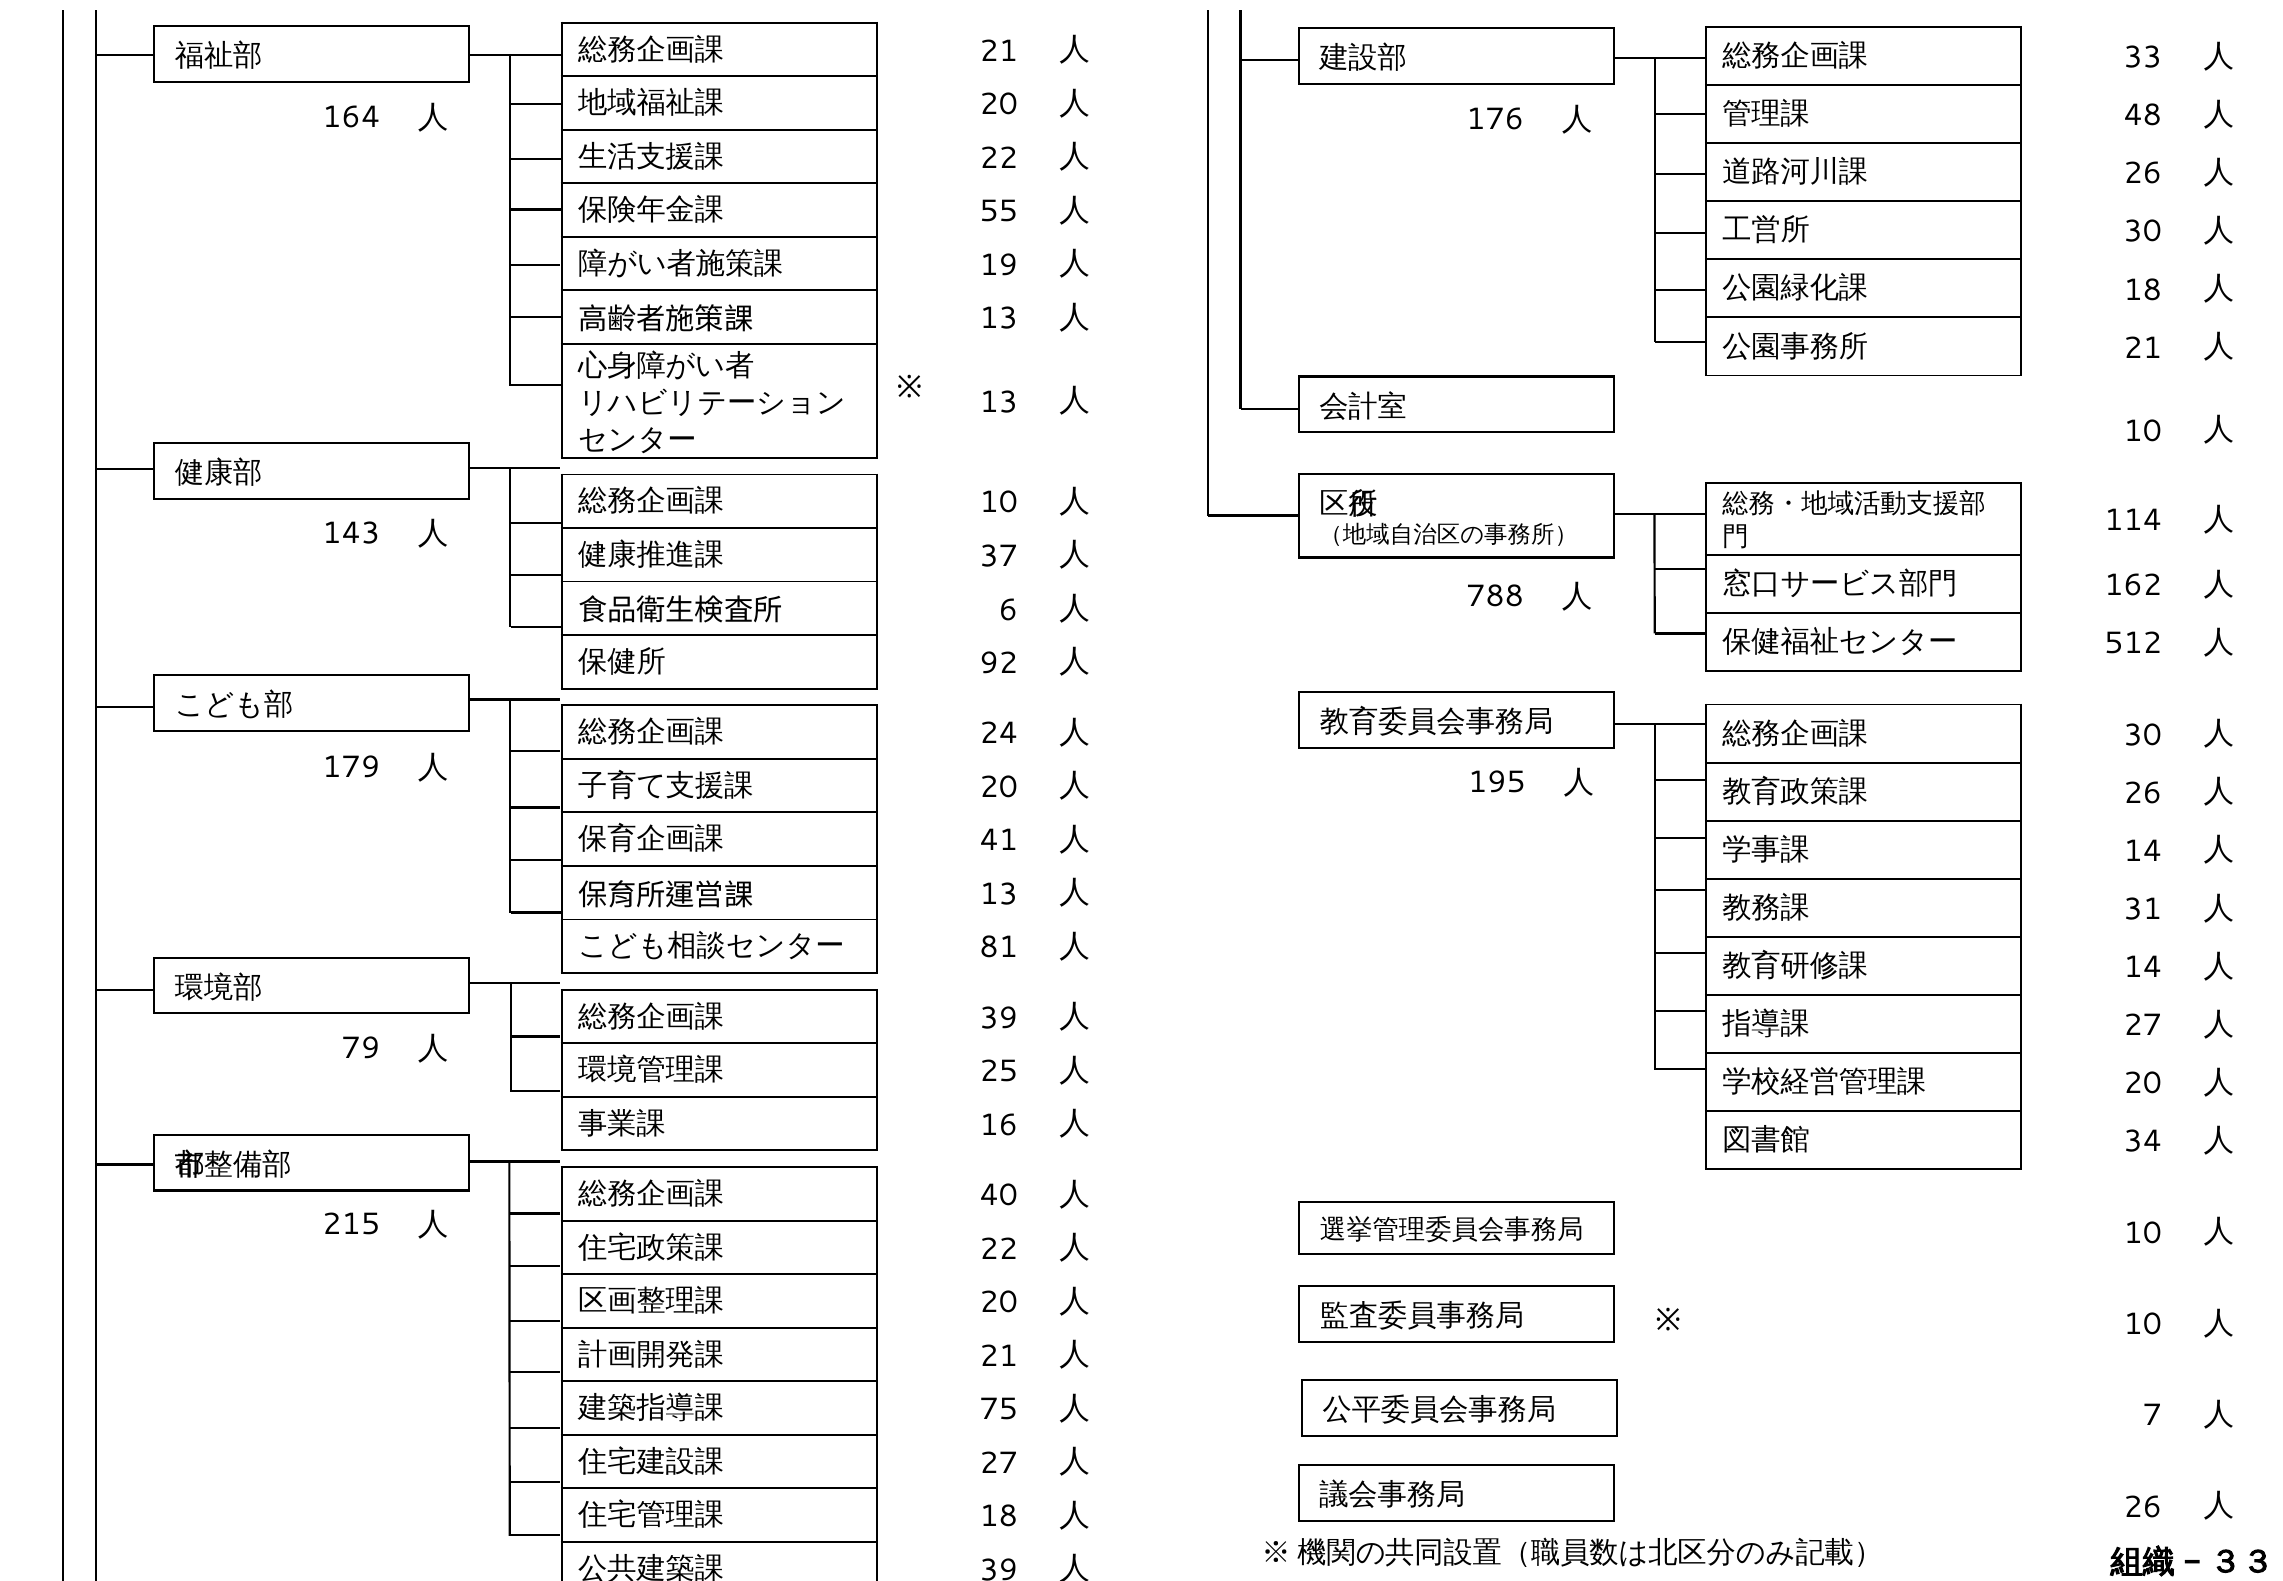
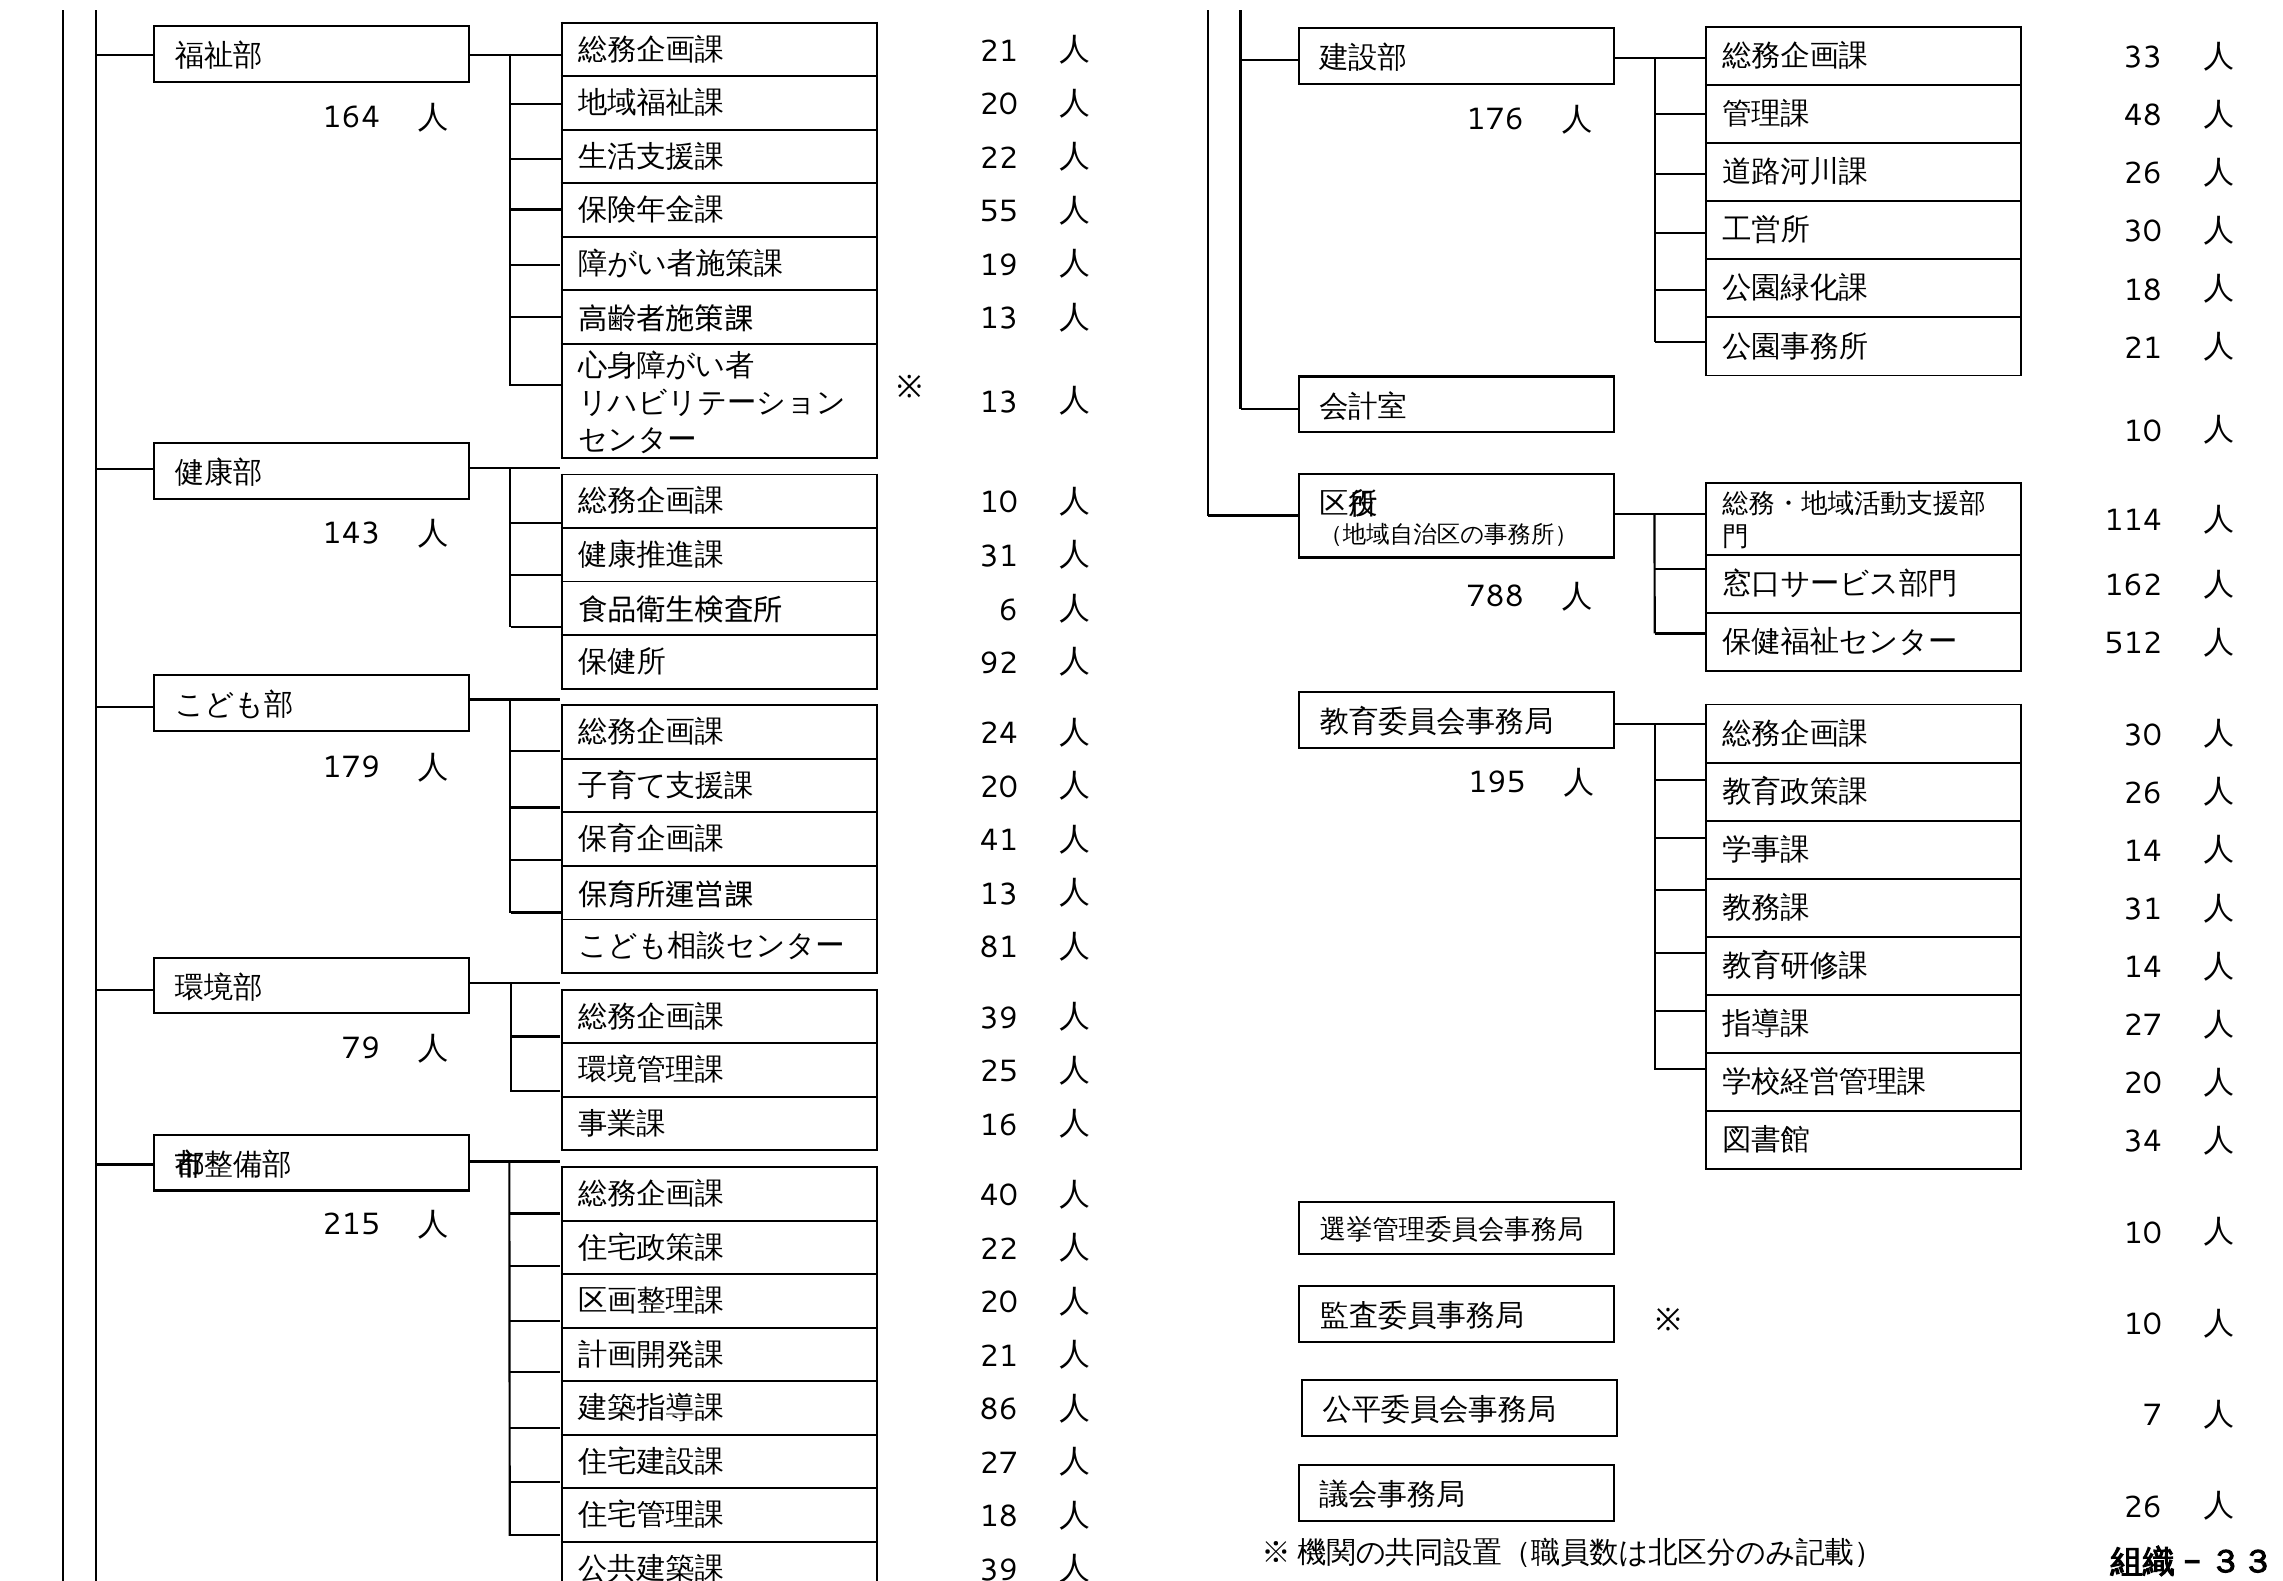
37 at (999, 556): 37 -> 31
75: 75 -> 86
